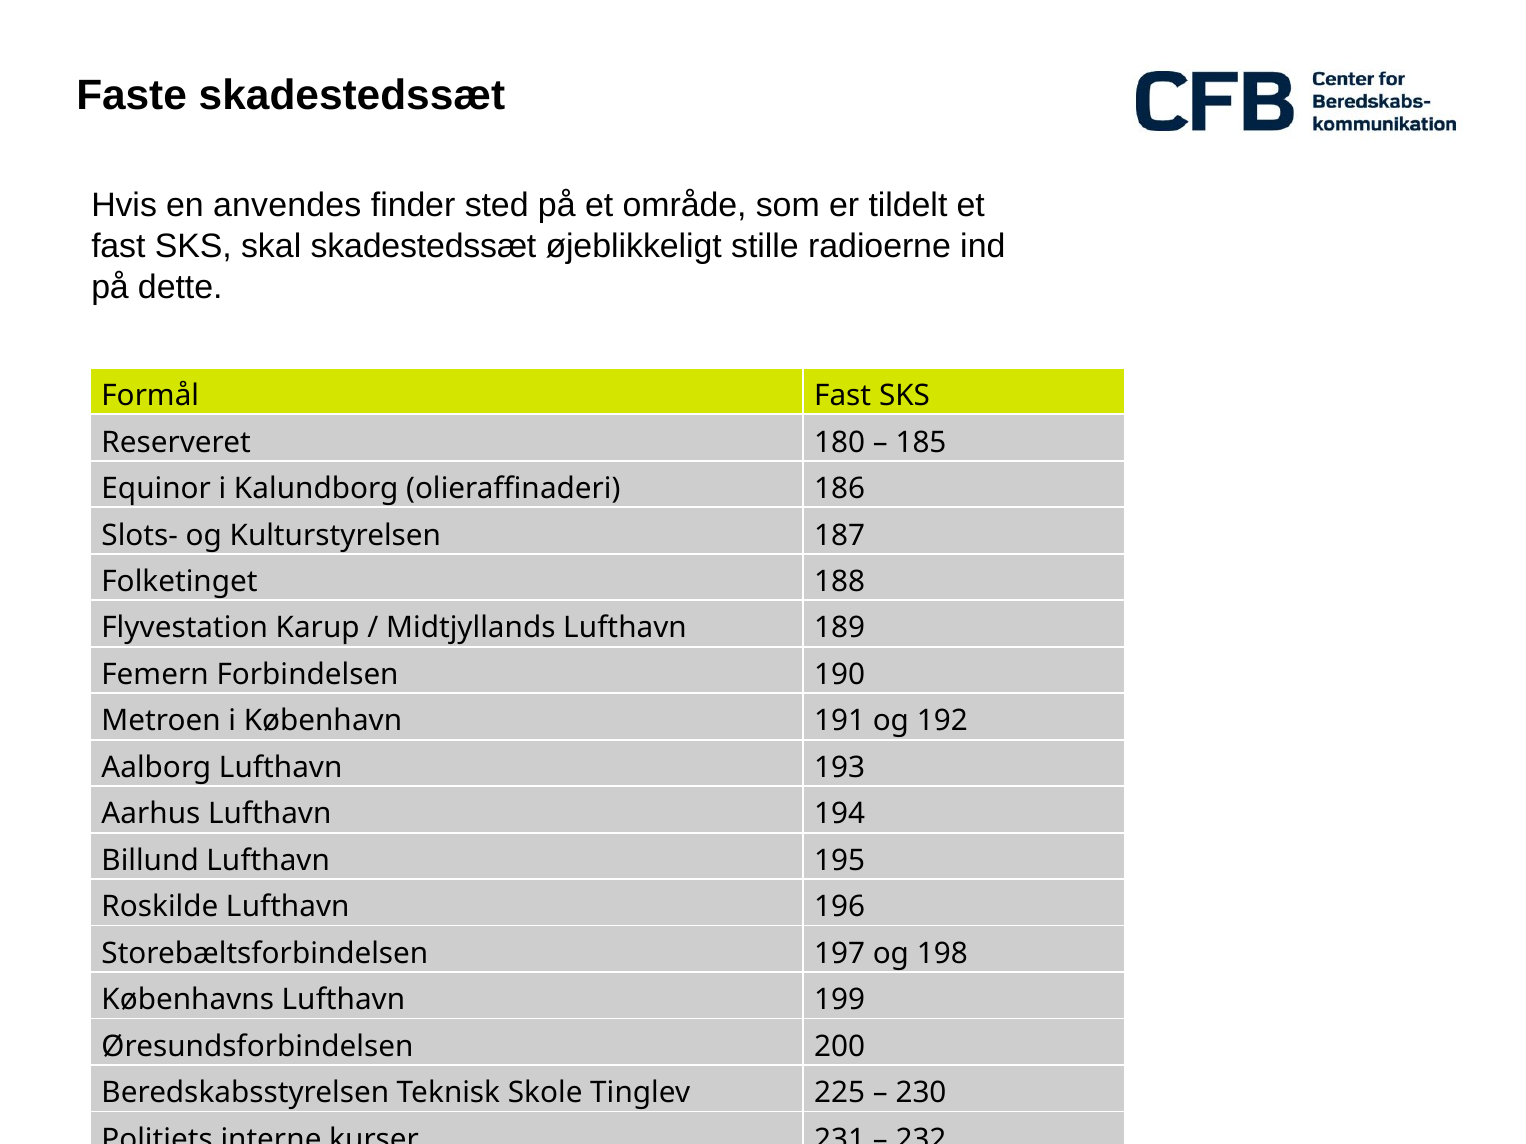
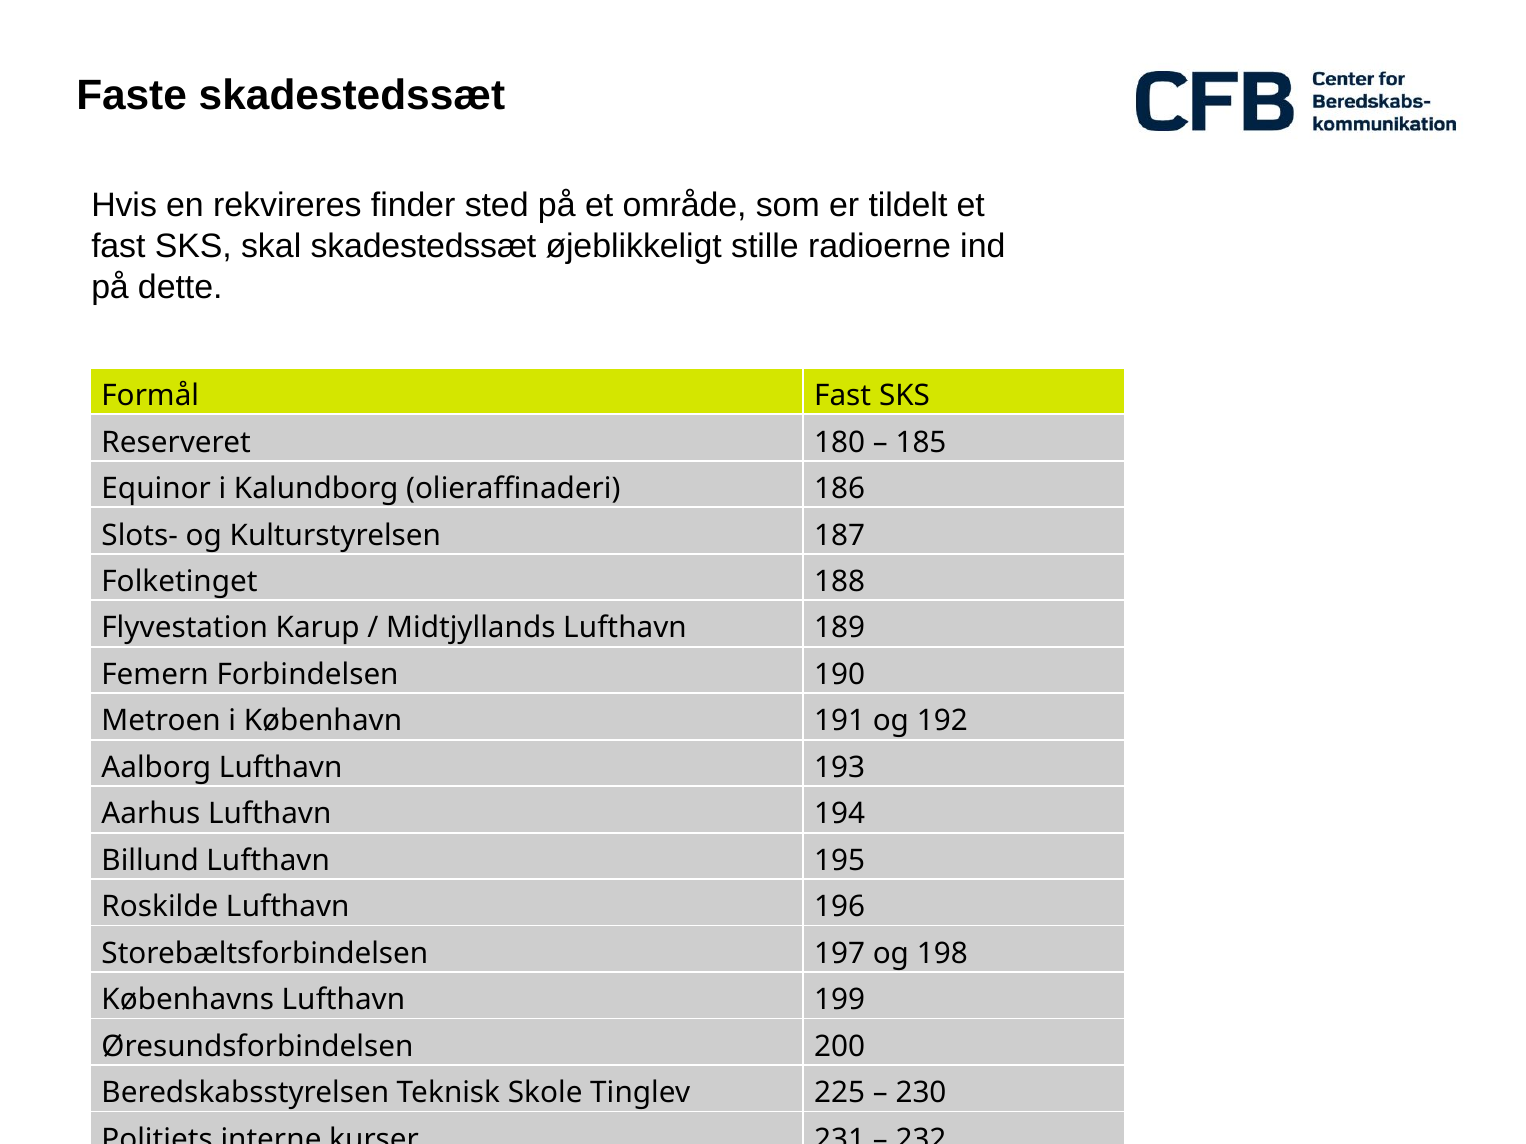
anvendes: anvendes -> rekvireres
